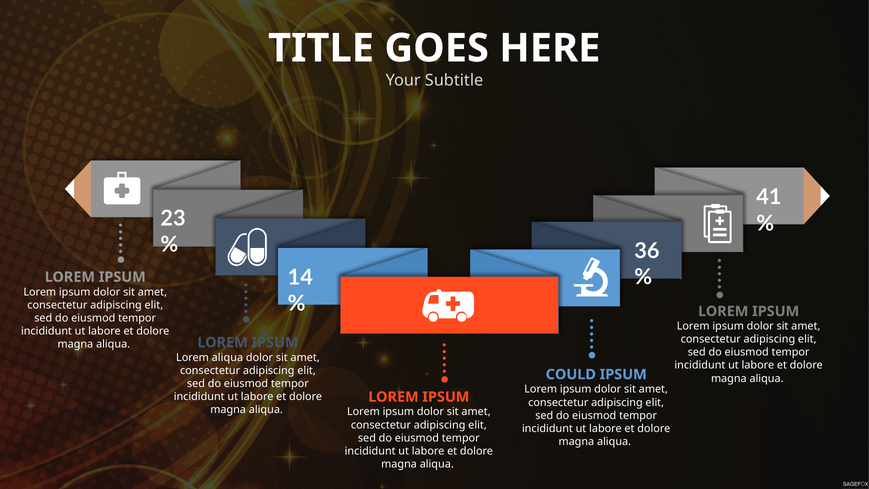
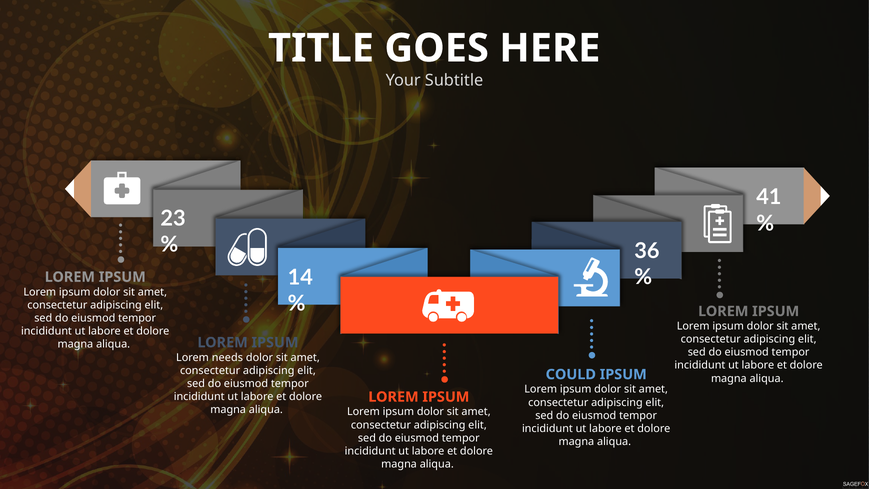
Lorem aliqua: aliqua -> needs
